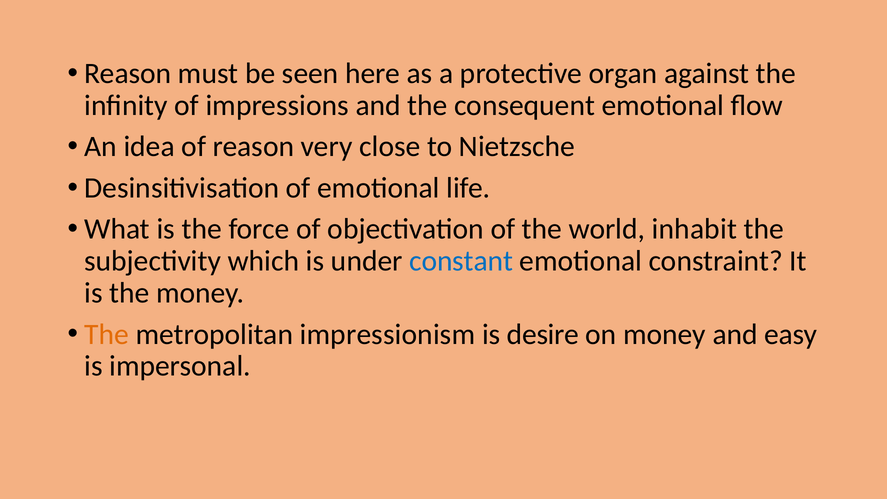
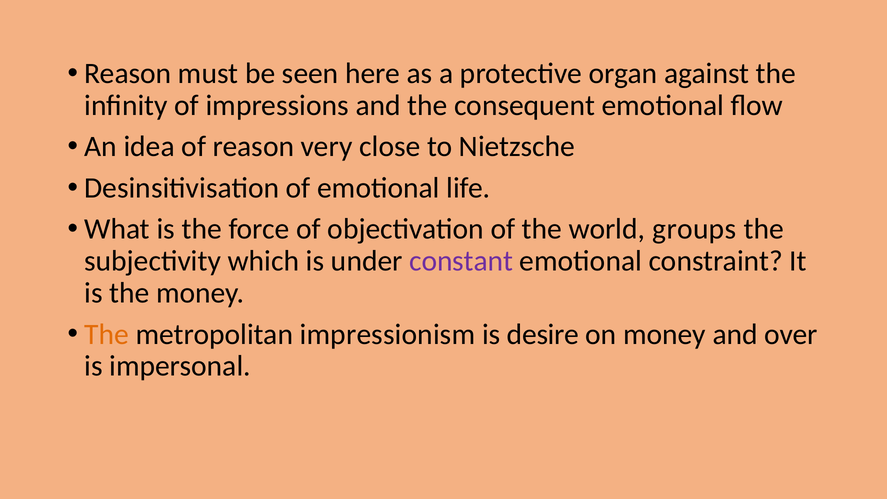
inhabit: inhabit -> groups
constant colour: blue -> purple
easy: easy -> over
